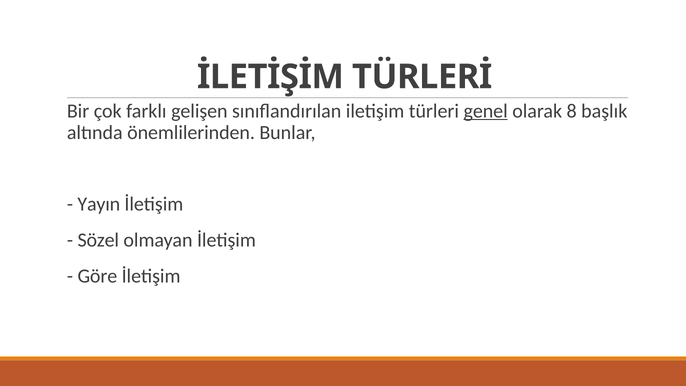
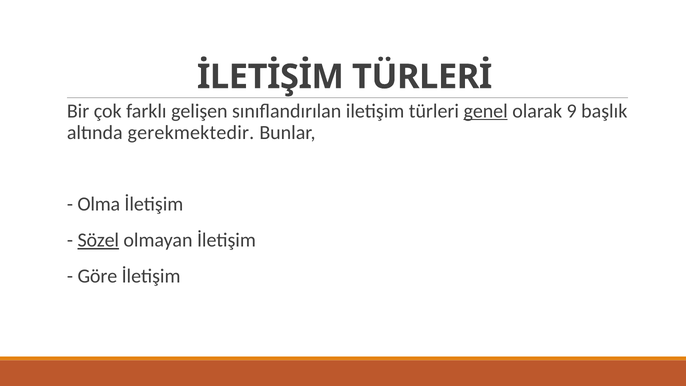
8: 8 -> 9
önemlilerinden: önemlilerinden -> gerekmektedir
Yayın: Yayın -> Olma
Sözel underline: none -> present
